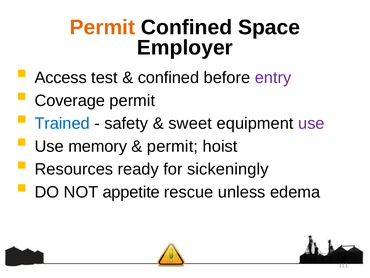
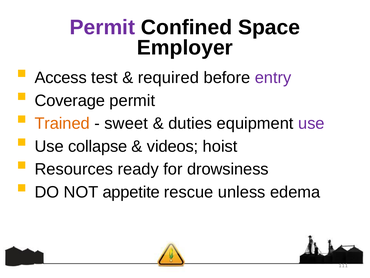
Permit at (102, 27) colour: orange -> purple
confined at (168, 78): confined -> required
Trained colour: blue -> orange
safety: safety -> sweet
sweet: sweet -> duties
memory: memory -> collapse
permit at (173, 146): permit -> videos
sickeningly: sickeningly -> drowsiness
